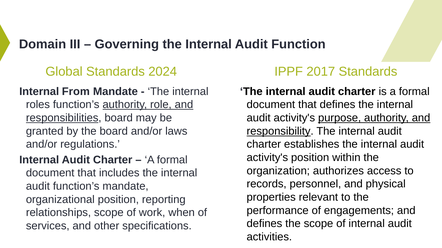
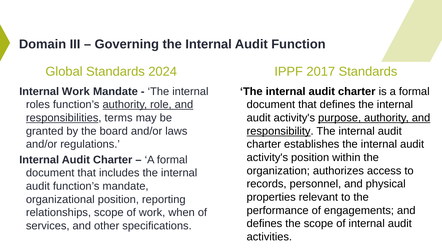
Internal From: From -> Work
responsibilities board: board -> terms
